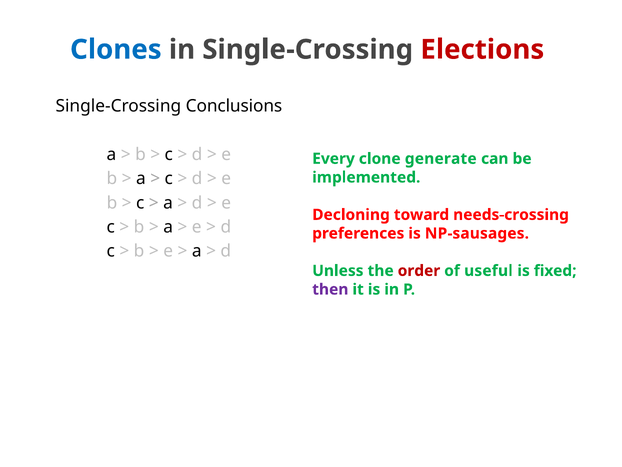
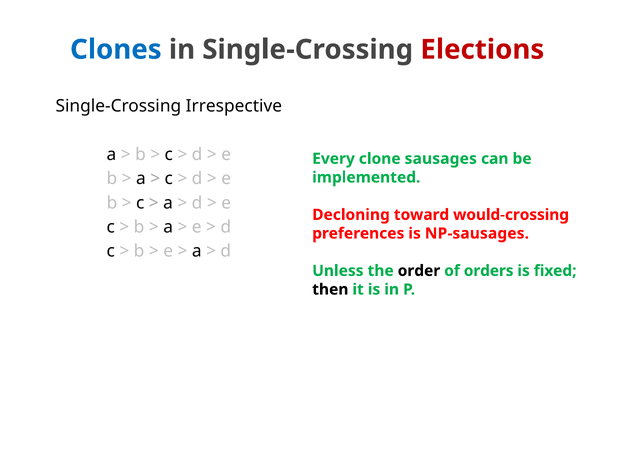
Conclusions: Conclusions -> Irrespective
generate: generate -> sausages
needs-crossing: needs-crossing -> would-crossing
order colour: red -> black
useful: useful -> orders
then colour: purple -> black
